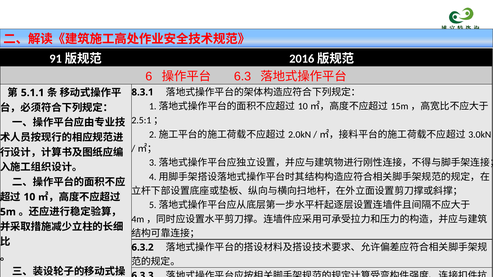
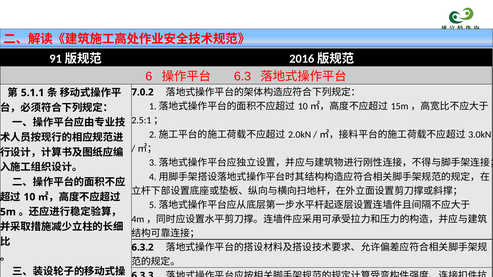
8.3.1: 8.3.1 -> 7.0.2
